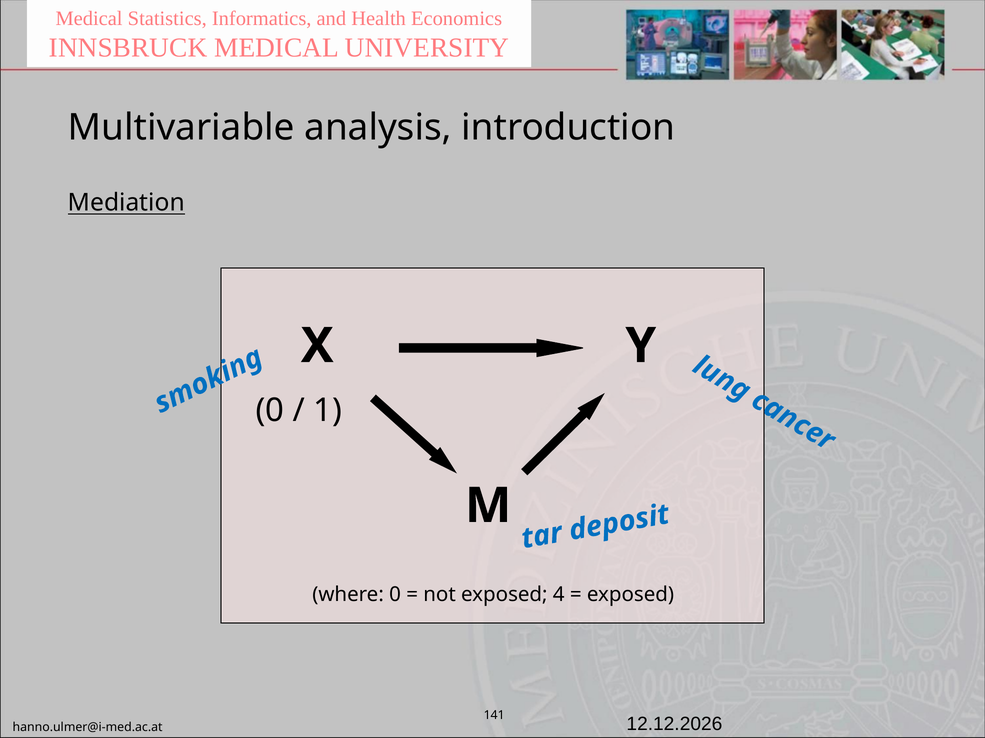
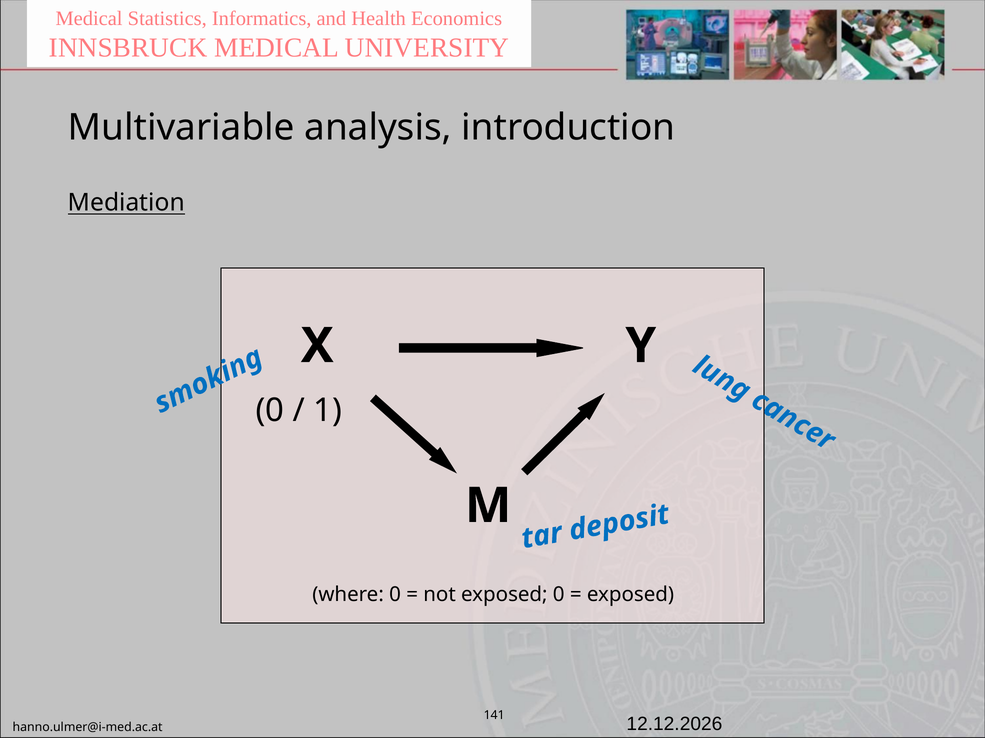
exposed 4: 4 -> 0
